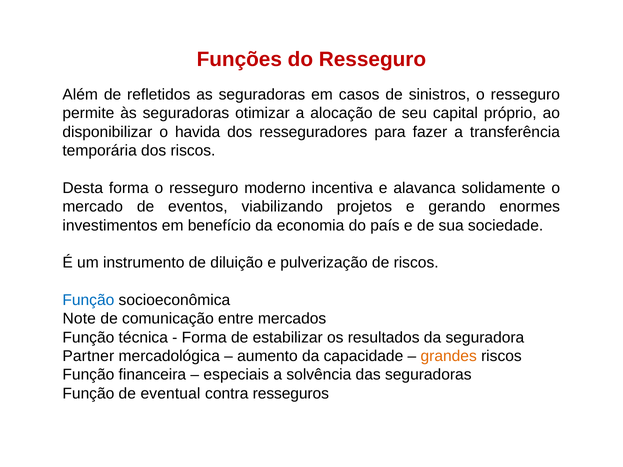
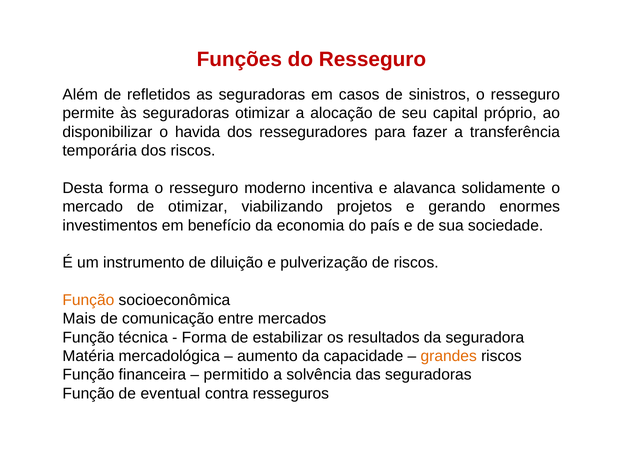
de eventos: eventos -> otimizar
Função at (88, 300) colour: blue -> orange
Note: Note -> Mais
Partner: Partner -> Matéria
especiais: especiais -> permitido
